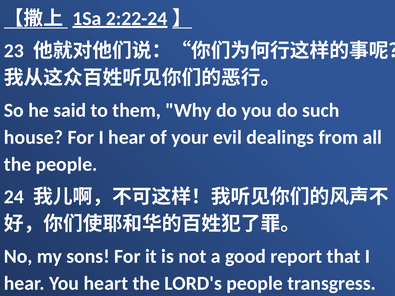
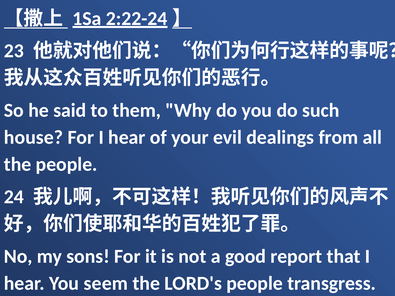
heart: heart -> seem
